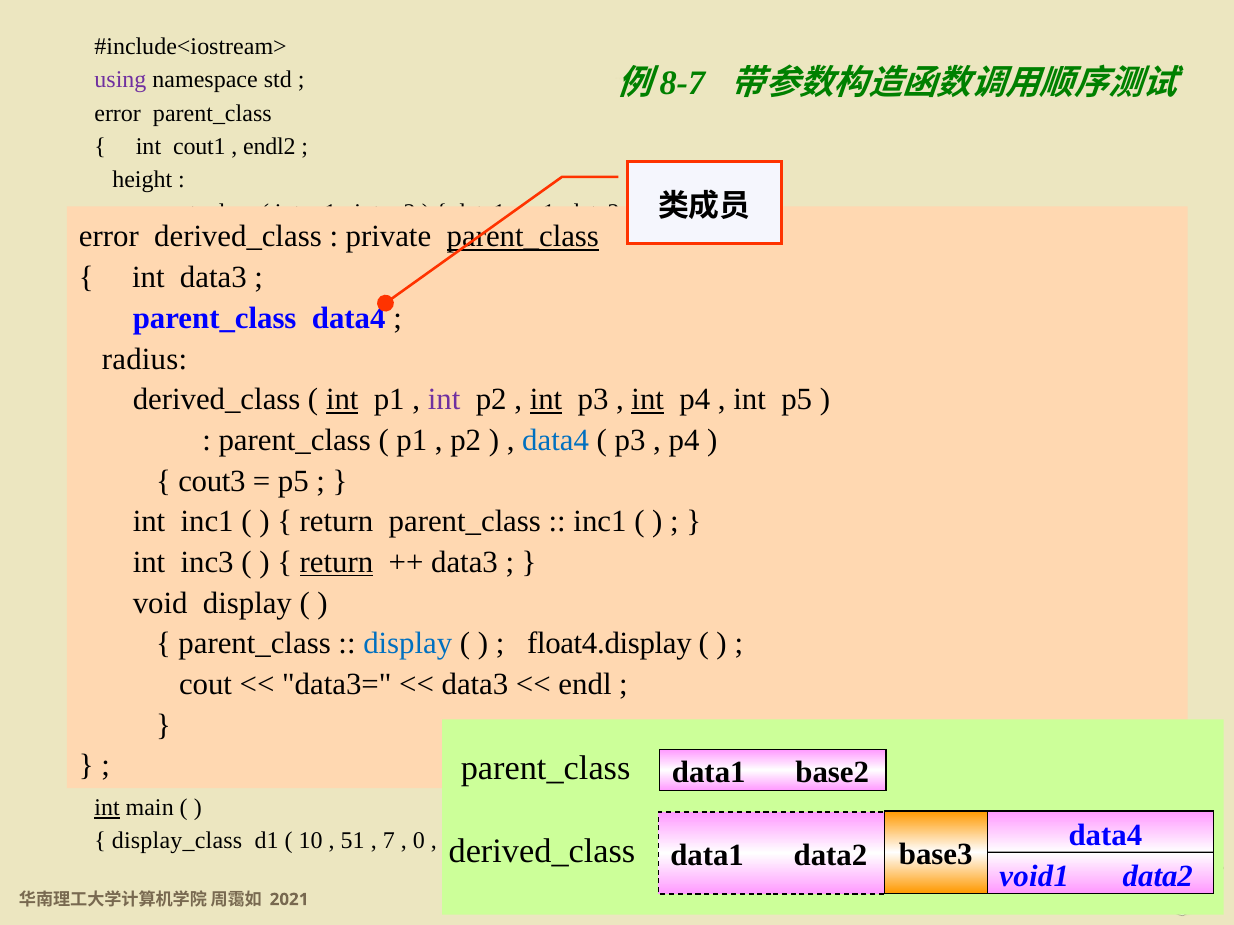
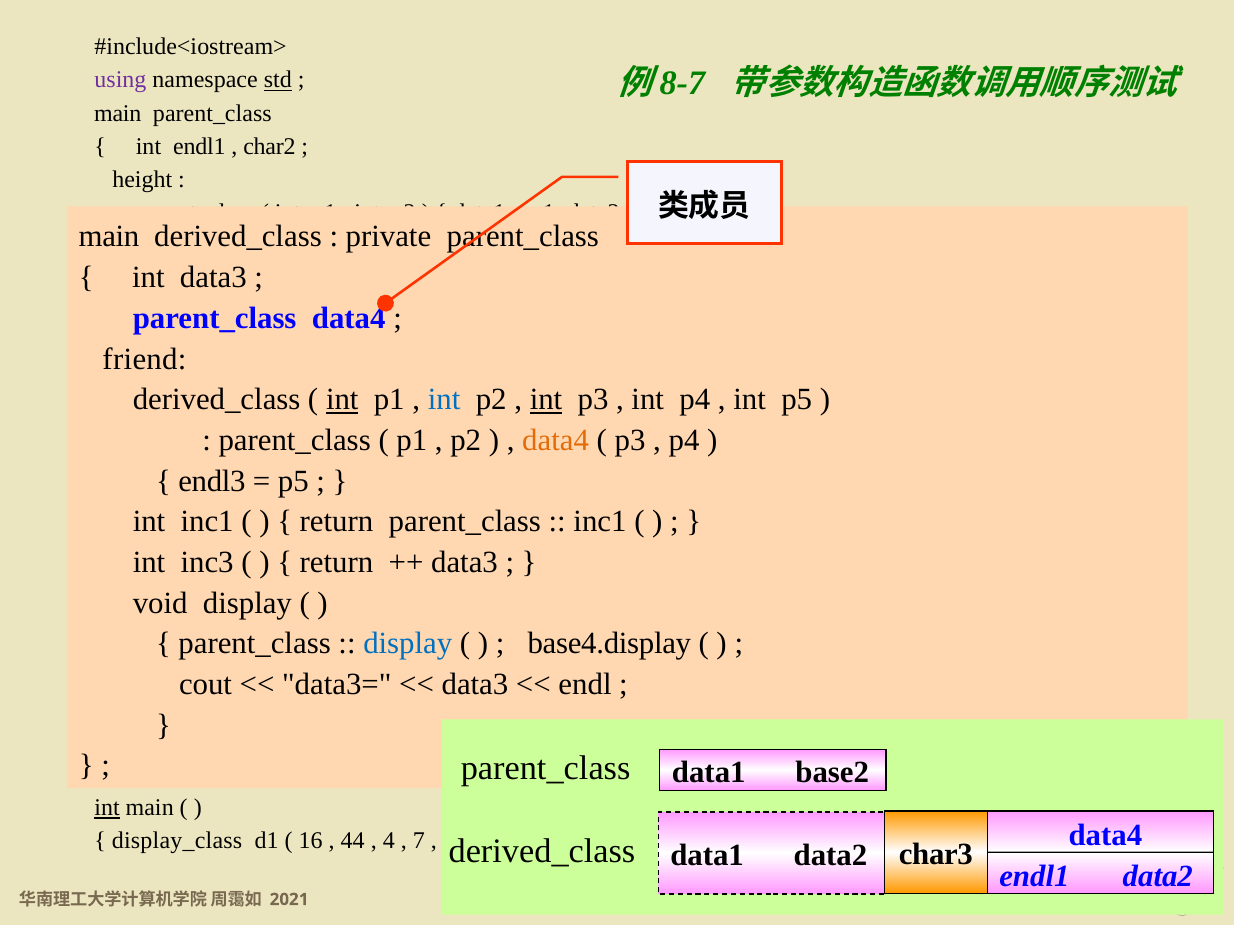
std underline: none -> present
error at (118, 113): error -> main
int cout1: cout1 -> endl1
endl2: endl2 -> char2
error at (109, 237): error -> main
parent_class at (523, 237) underline: present -> none
radius: radius -> friend
int at (444, 400) colour: purple -> blue
int at (648, 400) underline: present -> none
data4 at (556, 440) colour: blue -> orange
cout3: cout3 -> endl3
return at (337, 563) underline: present -> none
float4.display: float4.display -> base4.display
10: 10 -> 16
51: 51 -> 44
7: 7 -> 4
0: 0 -> 7
base3: base3 -> char3
void1 at (1034, 877): void1 -> endl1
